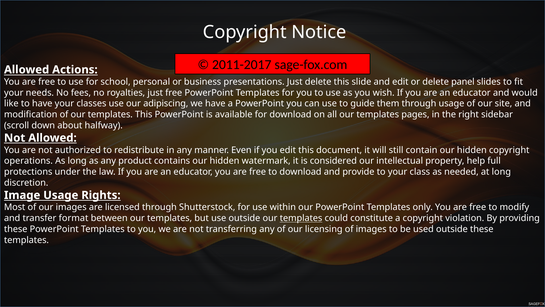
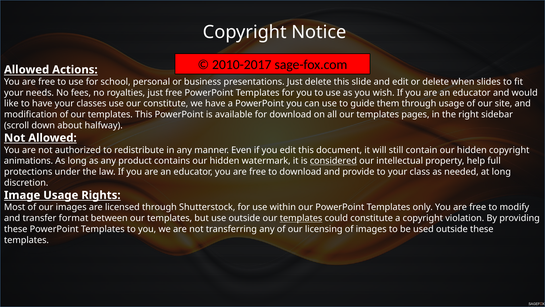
2011-2017: 2011-2017 -> 2010-2017
panel: panel -> when
our adipiscing: adipiscing -> constitute
operations: operations -> animations
considered underline: none -> present
